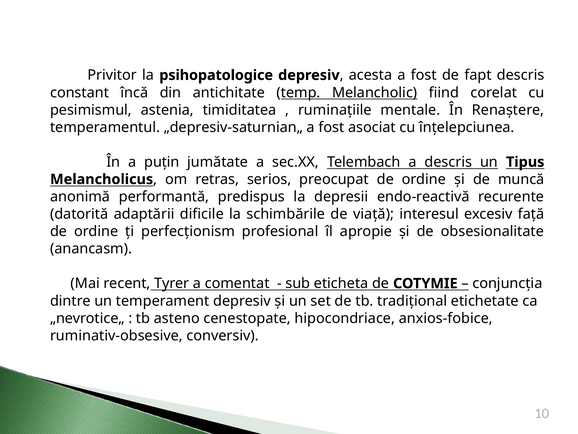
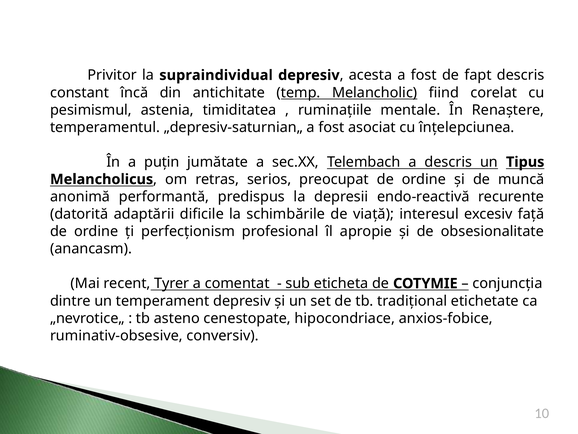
psihopatologice: psihopatologice -> supraindividual
